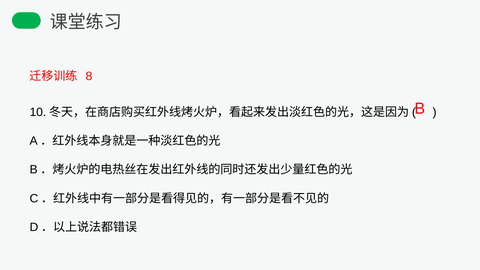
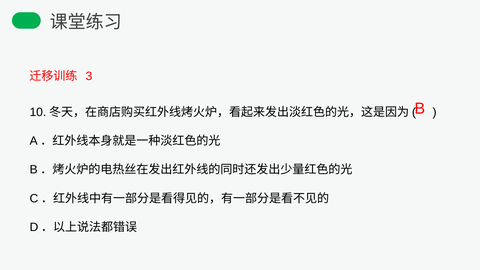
8: 8 -> 3
